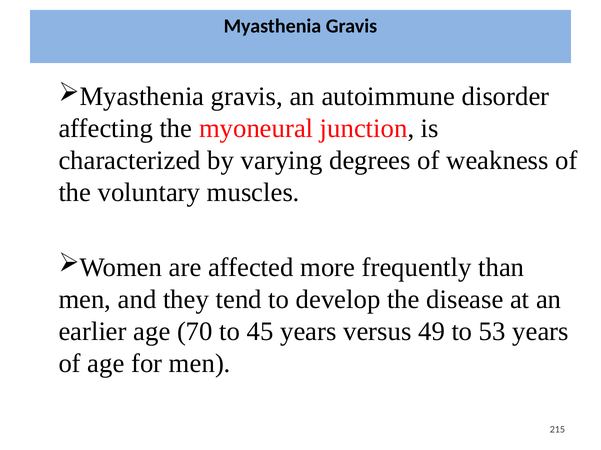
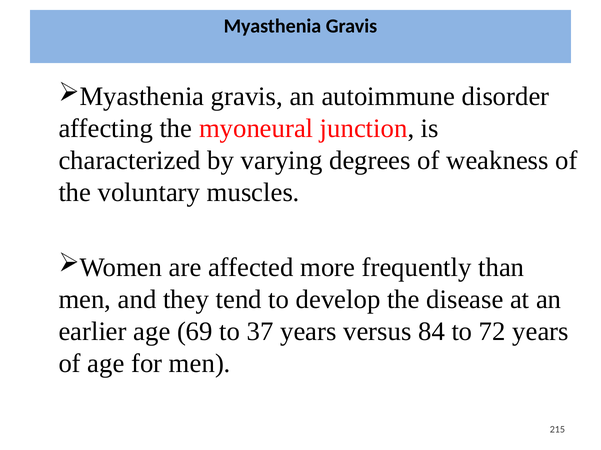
70: 70 -> 69
45: 45 -> 37
49: 49 -> 84
53: 53 -> 72
